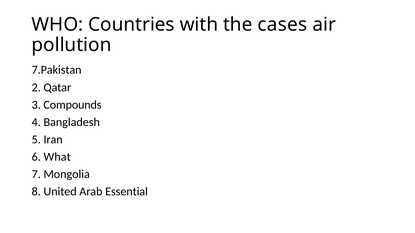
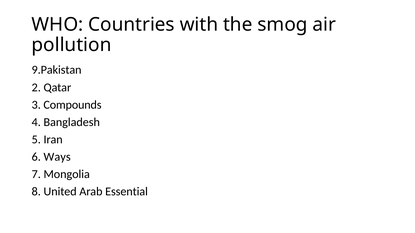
cases: cases -> smog
7.Pakistan: 7.Pakistan -> 9.Pakistan
What: What -> Ways
